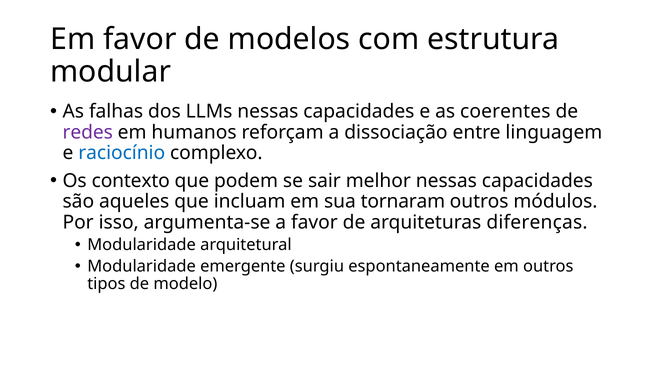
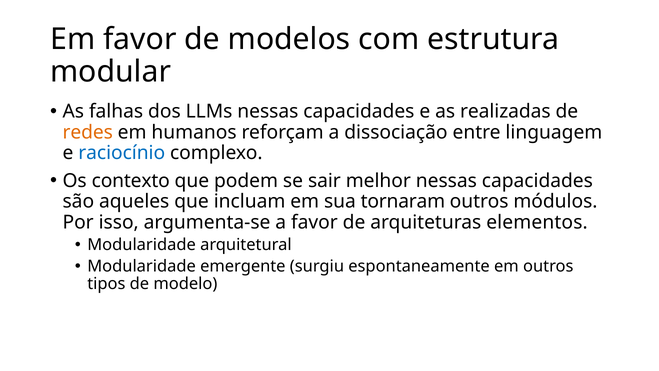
coerentes: coerentes -> realizadas
redes colour: purple -> orange
diferenças: diferenças -> elementos
